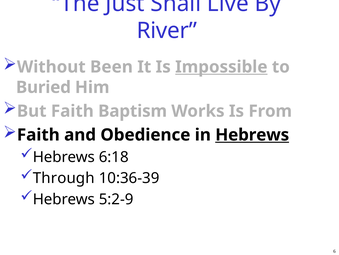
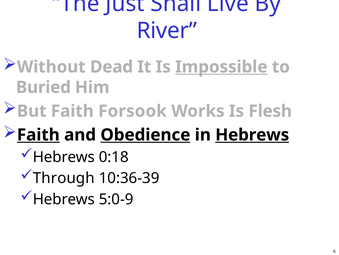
Been: Been -> Dead
Baptism: Baptism -> Forsook
From: From -> Flesh
Faith at (38, 135) underline: none -> present
Obedience underline: none -> present
6:18: 6:18 -> 0:18
5:2-9: 5:2-9 -> 5:0-9
